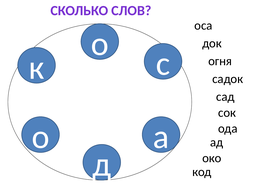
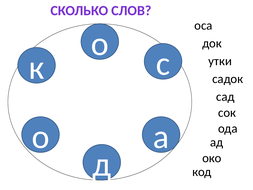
огня: огня -> утки
